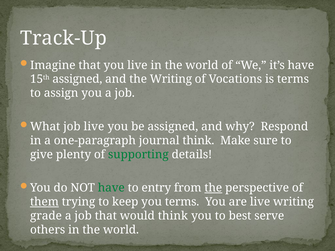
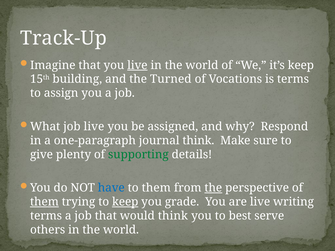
live at (137, 65) underline: none -> present
it’s have: have -> keep
15th assigned: assigned -> building
the Writing: Writing -> Turned
have at (111, 188) colour: green -> blue
to entry: entry -> them
keep at (125, 202) underline: none -> present
you terms: terms -> grade
grade at (46, 216): grade -> terms
